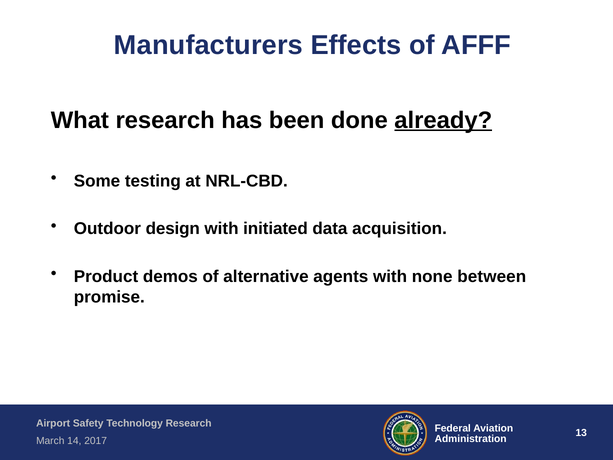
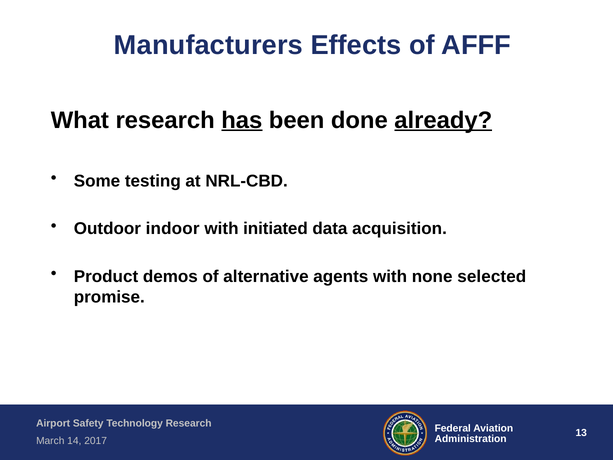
has underline: none -> present
design: design -> indoor
between: between -> selected
